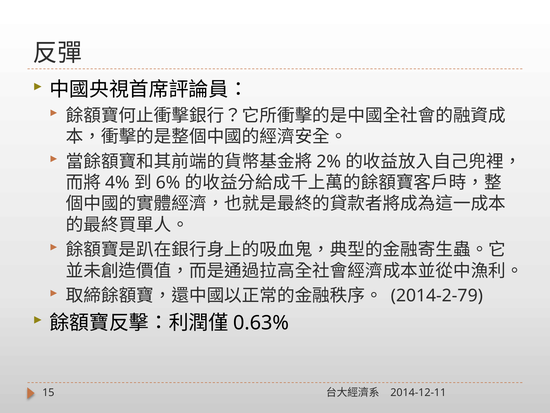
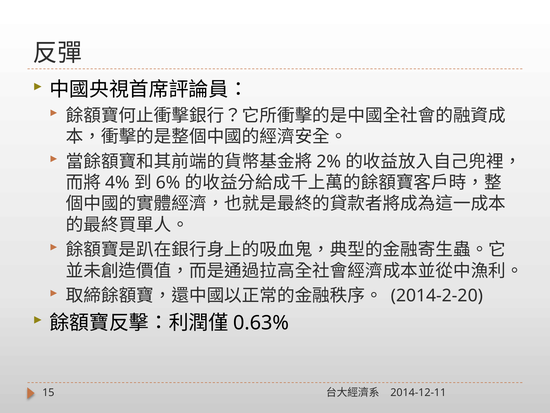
2014-2-79: 2014-2-79 -> 2014-2-20
